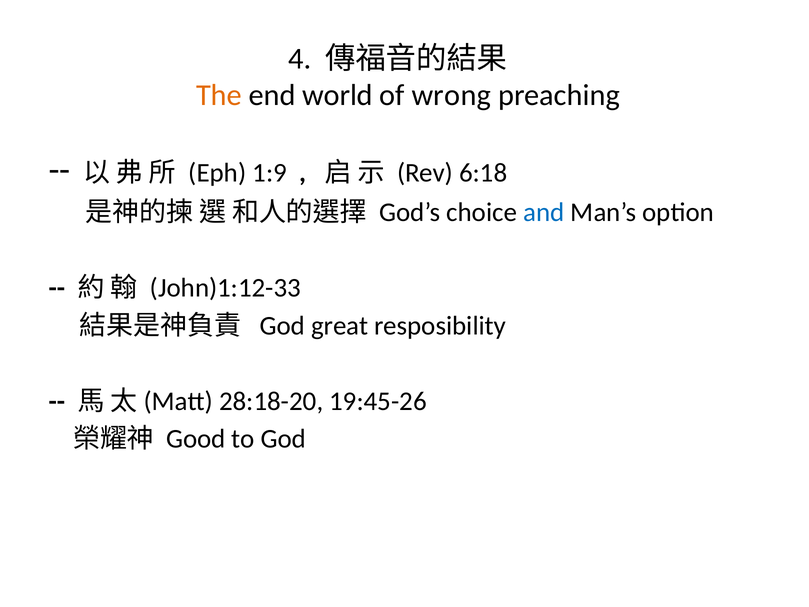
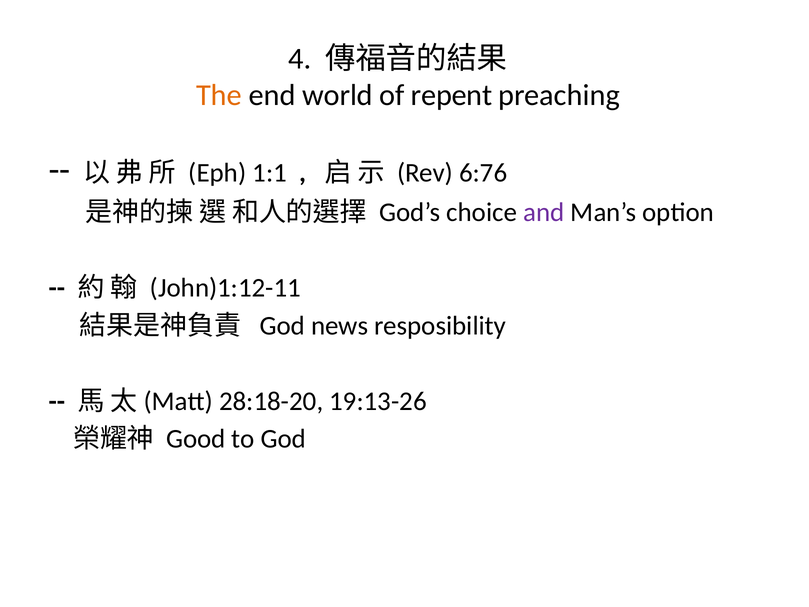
wrong: wrong -> repent
1:9: 1:9 -> 1:1
6:18: 6:18 -> 6:76
and colour: blue -> purple
John)1:12-33: John)1:12-33 -> John)1:12-11
great: great -> news
19:45-26: 19:45-26 -> 19:13-26
